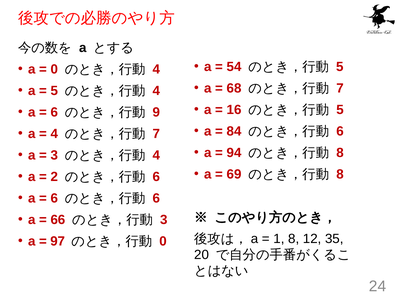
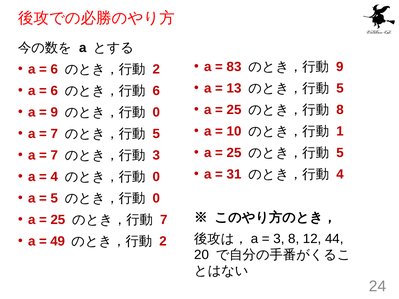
54: 54 -> 83
5 at (340, 67): 5 -> 9
0 at (54, 69): 0 -> 6
4 at (156, 69): 4 -> 2
68: 68 -> 13
7 at (340, 88): 7 -> 5
5 at (54, 91): 5 -> 6
4 at (156, 91): 4 -> 6
16 at (234, 110): 16 -> 25
5 at (340, 110): 5 -> 8
6 at (54, 112): 6 -> 9
9 at (156, 112): 9 -> 0
84: 84 -> 10
6 at (340, 131): 6 -> 1
4 at (54, 134): 4 -> 7
7 at (156, 134): 7 -> 5
94 at (234, 153): 94 -> 25
8 at (340, 153): 8 -> 5
3 at (54, 155): 3 -> 7
4 at (156, 155): 4 -> 3
69: 69 -> 31
8 at (340, 174): 8 -> 4
2 at (54, 177): 2 -> 4
6 at (156, 177): 6 -> 0
6 at (54, 198): 6 -> 5
6 at (156, 198): 6 -> 0
66 at (58, 220): 66 -> 25
3 at (164, 220): 3 -> 7
1 at (279, 239): 1 -> 3
35: 35 -> 44
97: 97 -> 49
0 at (163, 241): 0 -> 2
